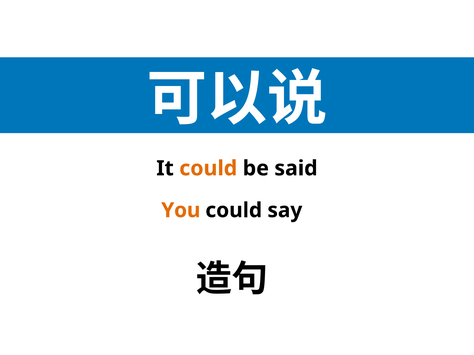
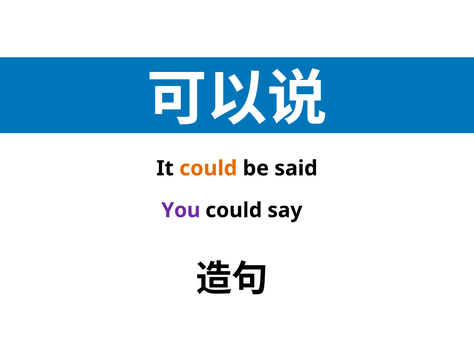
You colour: orange -> purple
